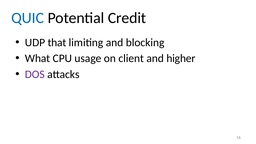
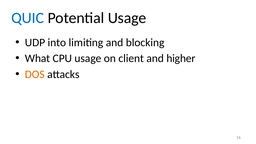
Potential Credit: Credit -> Usage
that: that -> into
DOS colour: purple -> orange
